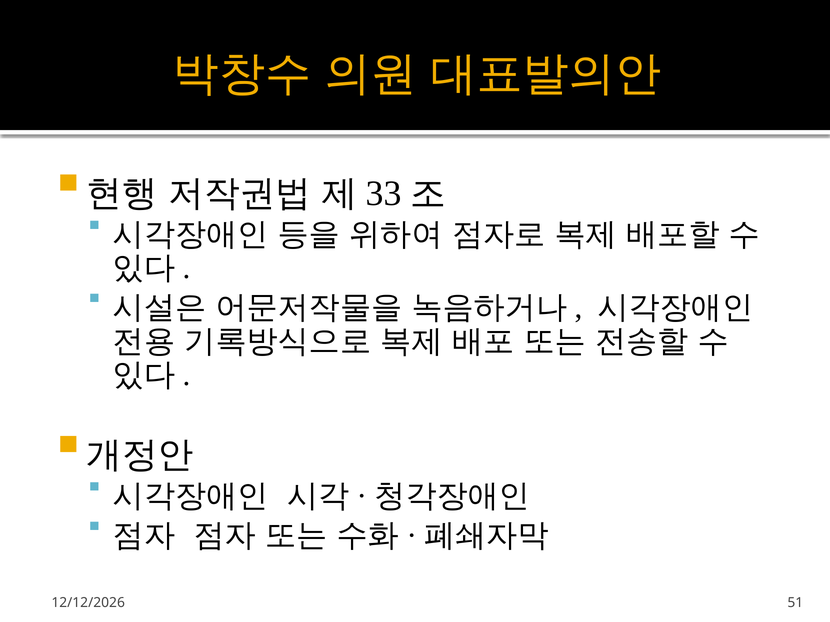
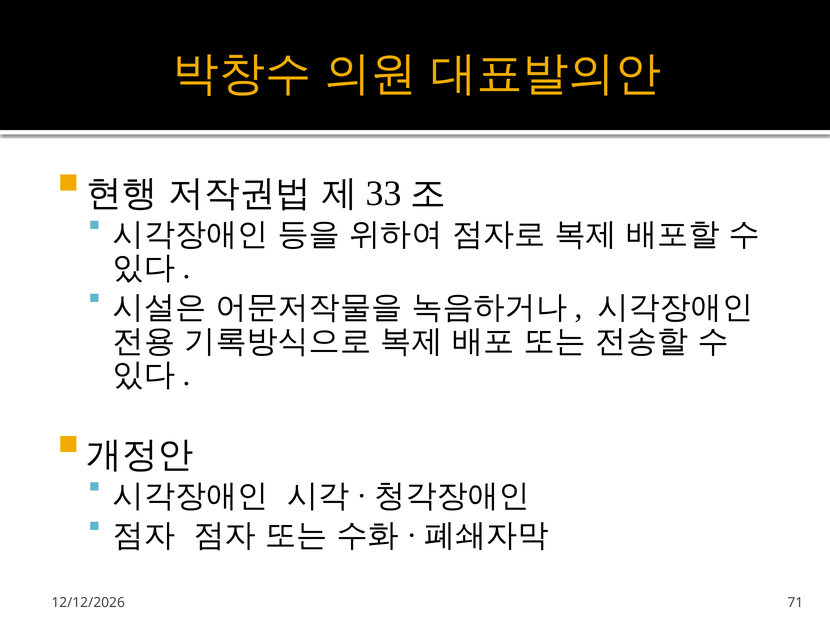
51: 51 -> 71
